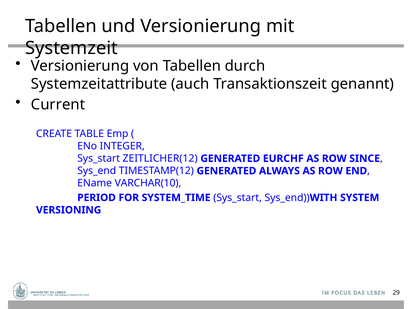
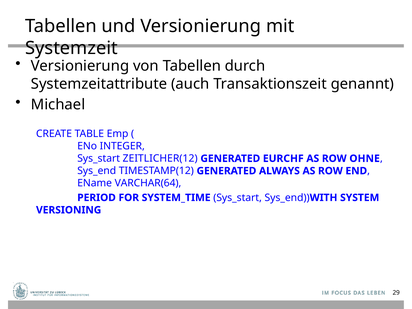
Current: Current -> Michael
SINCE: SINCE -> OHNE
VARCHAR(10: VARCHAR(10 -> VARCHAR(64
